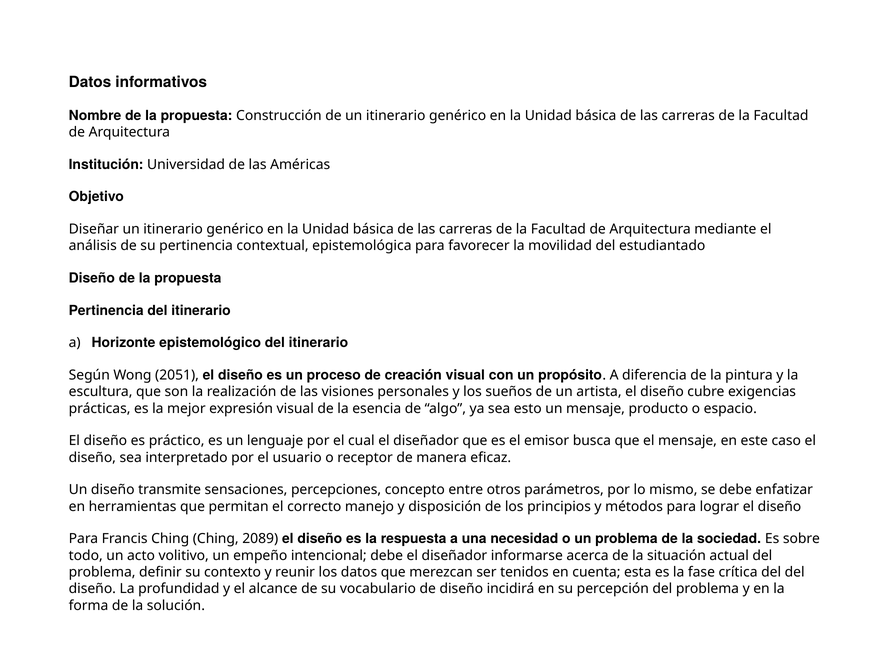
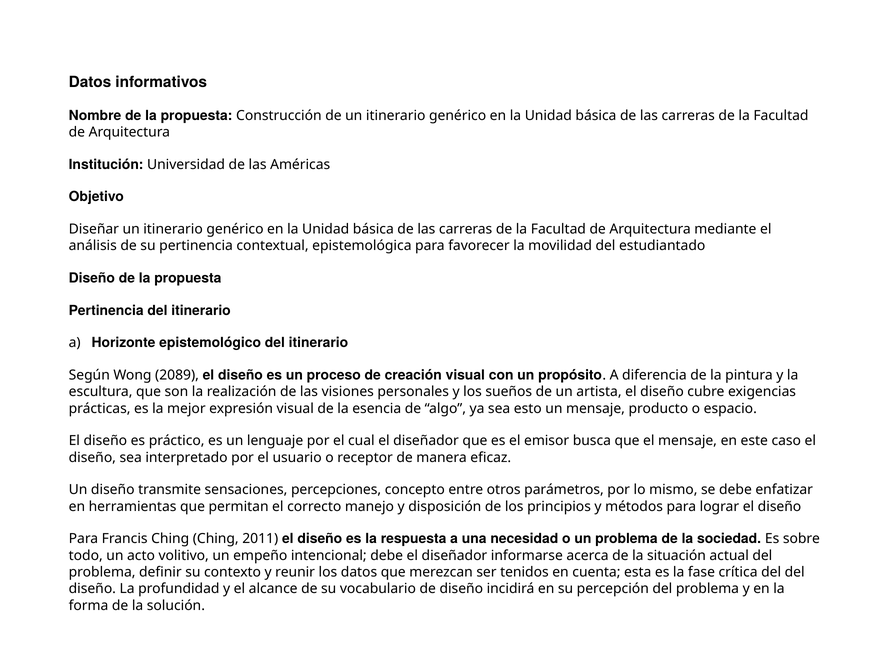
2051: 2051 -> 2089
2089: 2089 -> 2011
